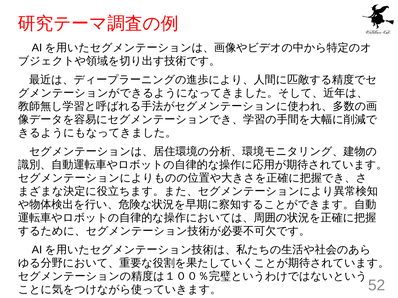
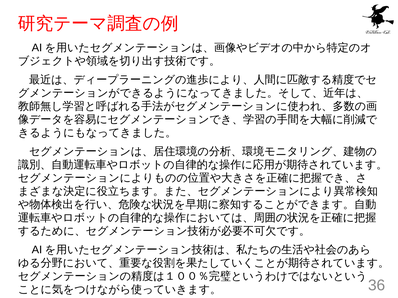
52: 52 -> 36
